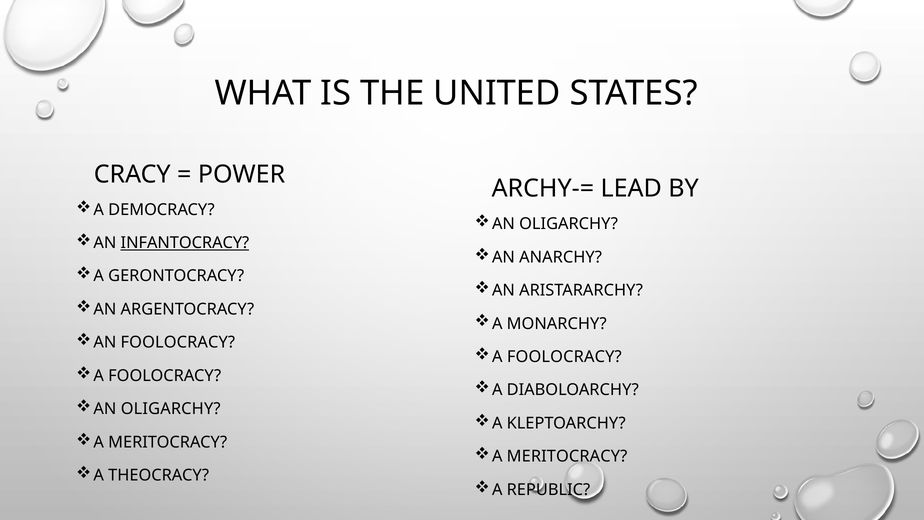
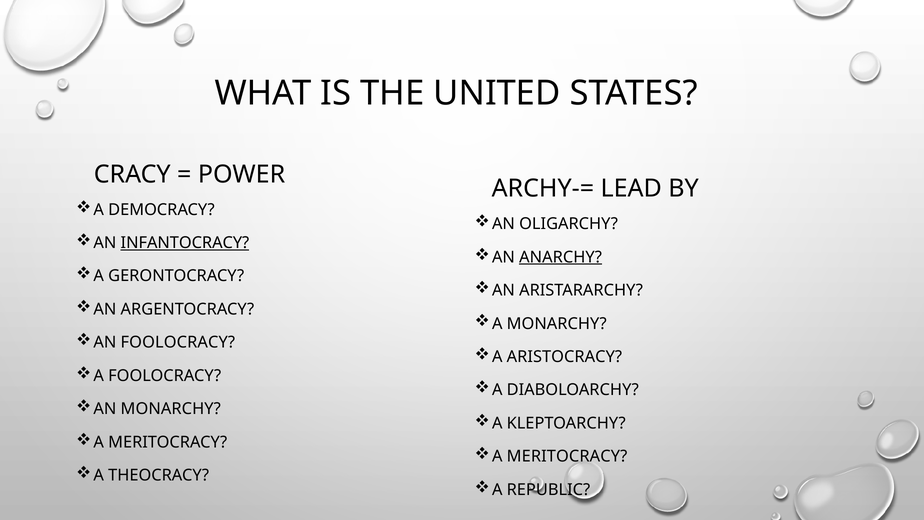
ANARCHY underline: none -> present
FOOLOCRACY at (564, 357): FOOLOCRACY -> ARISTOCRACY
OLIGARCHY at (171, 409): OLIGARCHY -> MONARCHY
